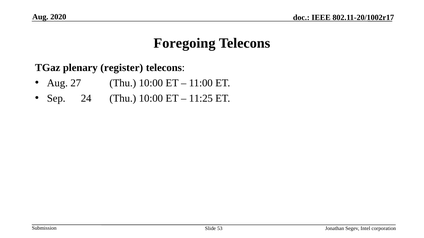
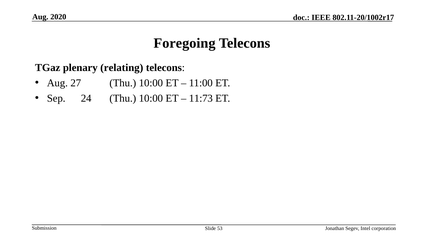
register: register -> relating
11:25: 11:25 -> 11:73
